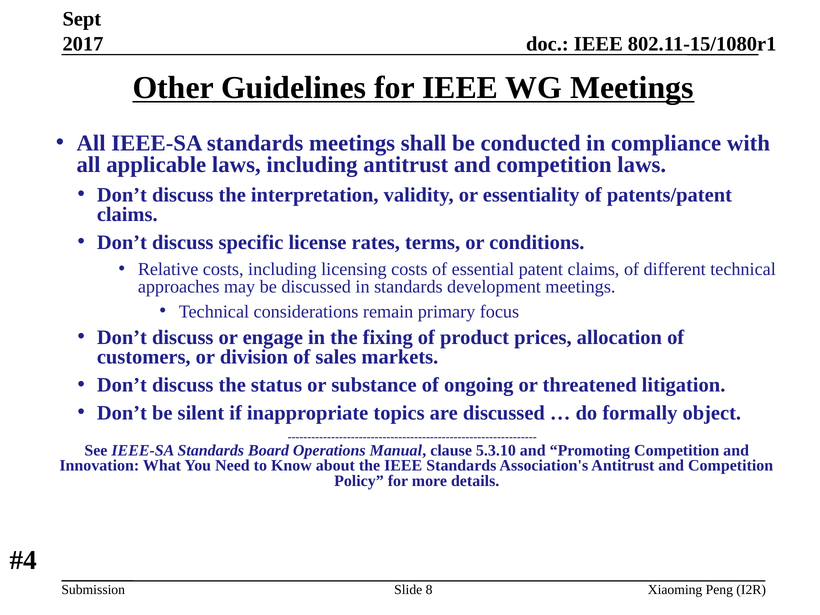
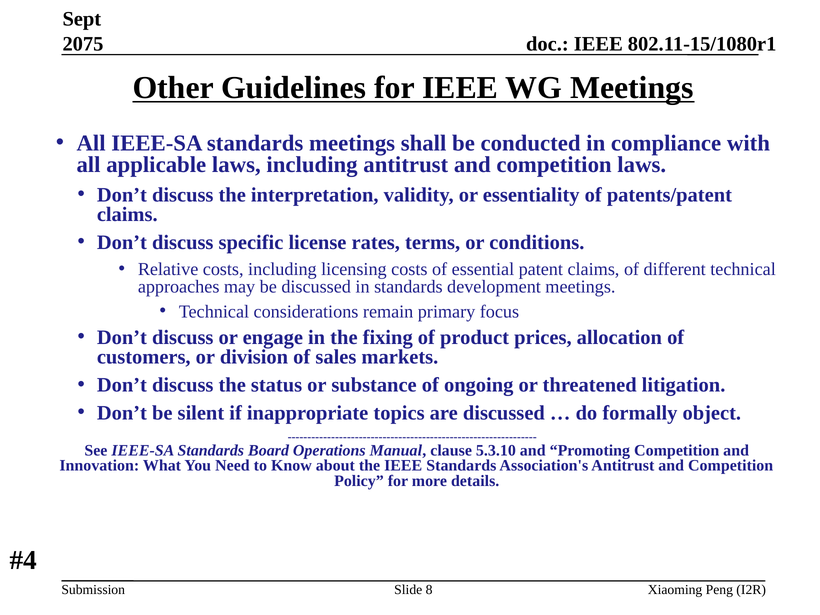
2017: 2017 -> 2075
